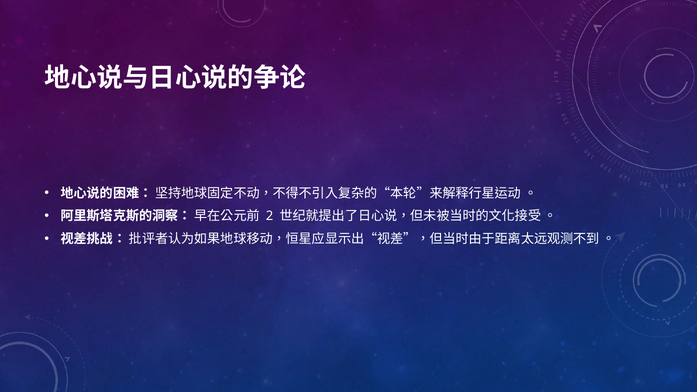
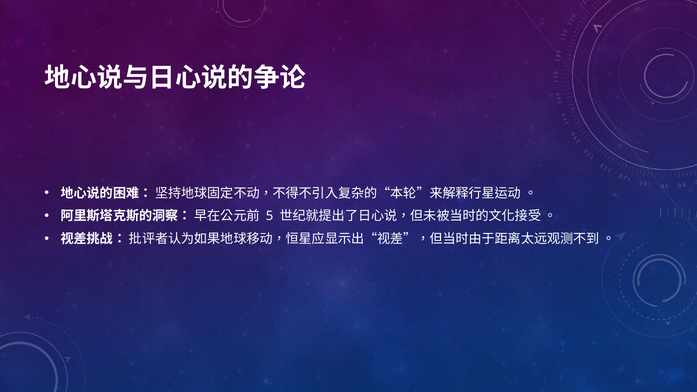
2: 2 -> 5
